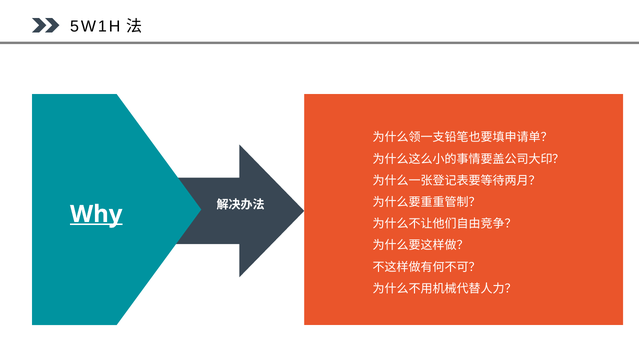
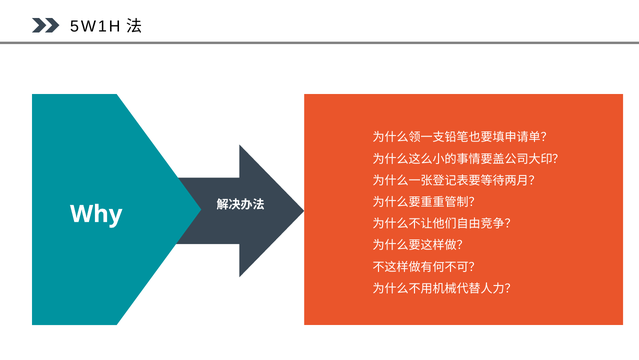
Why underline: present -> none
